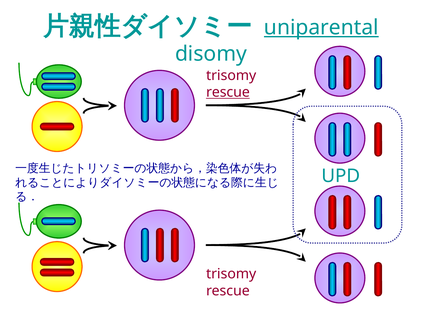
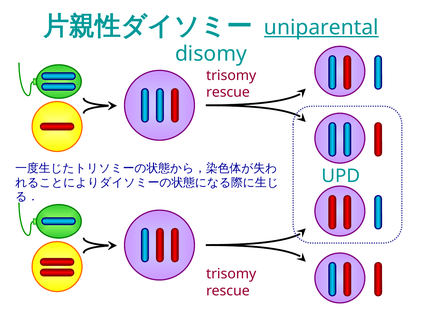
rescue at (228, 92) underline: present -> none
